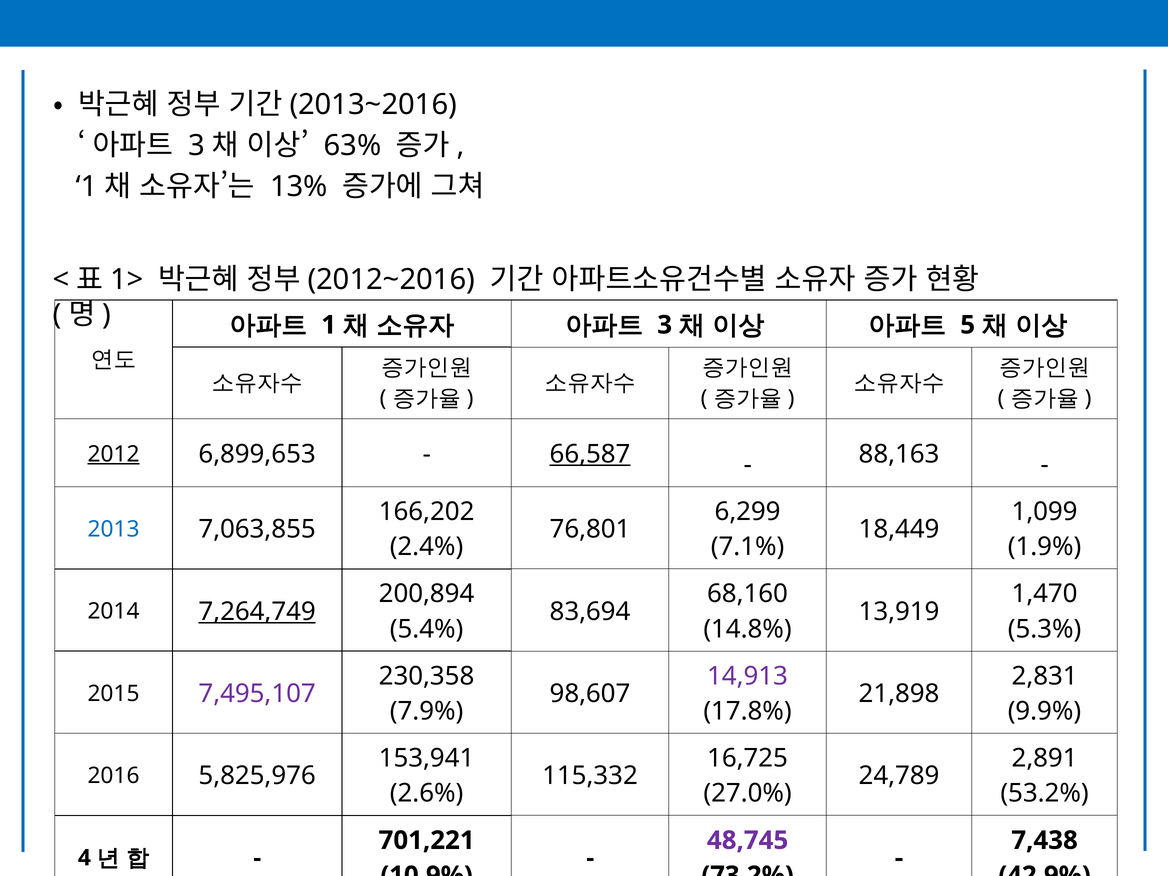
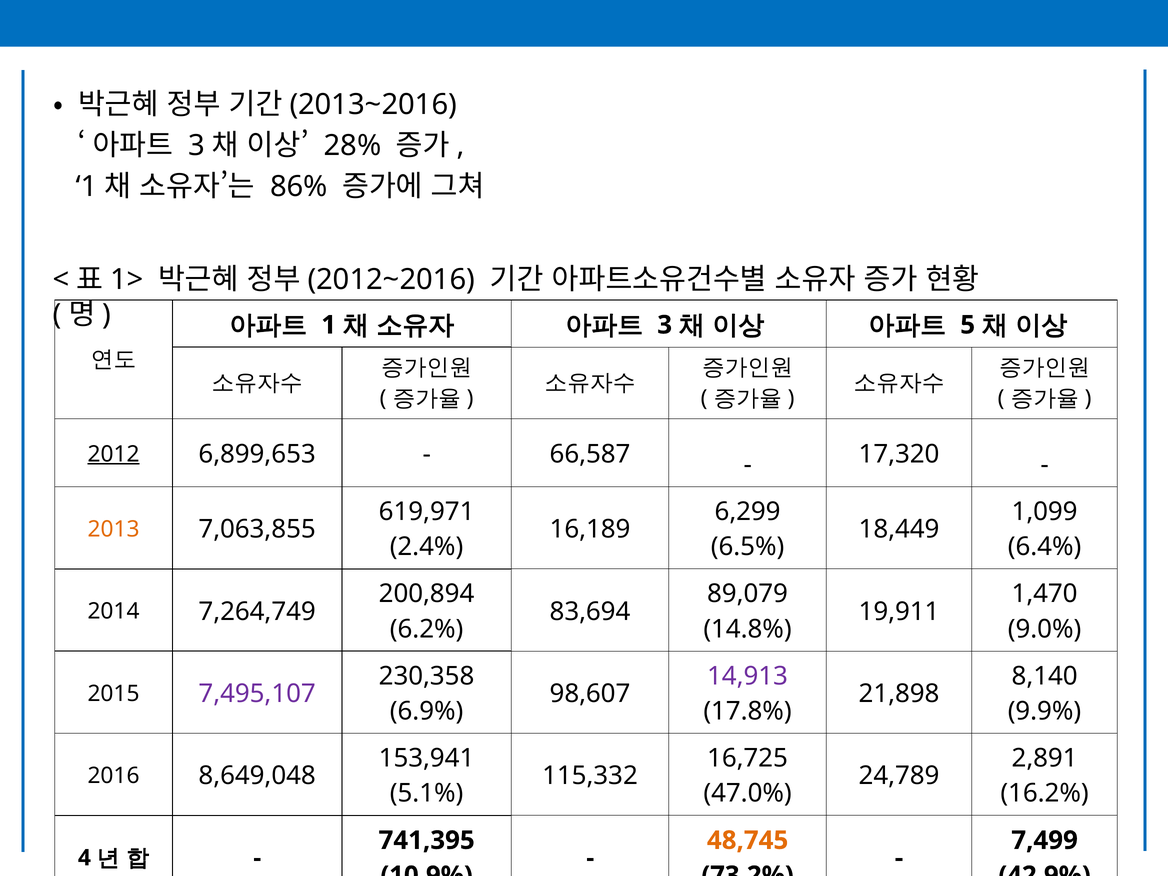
63%: 63% -> 28%
13%: 13% -> 86%
66,587 underline: present -> none
88,163: 88,163 -> 17,320
166,202: 166,202 -> 619,971
76,801: 76,801 -> 16,189
2013 colour: blue -> orange
7.1%: 7.1% -> 6.5%
1.9%: 1.9% -> 6.4%
68,160: 68,160 -> 89,079
13,919: 13,919 -> 19,911
7,264,749 underline: present -> none
5.4%: 5.4% -> 6.2%
5.3%: 5.3% -> 9.0%
2,831: 2,831 -> 8,140
7.9%: 7.9% -> 6.9%
5,825,976: 5,825,976 -> 8,649,048
2.6%: 2.6% -> 5.1%
27.0%: 27.0% -> 47.0%
53.2%: 53.2% -> 16.2%
701,221: 701,221 -> 741,395
48,745 colour: purple -> orange
7,438: 7,438 -> 7,499
